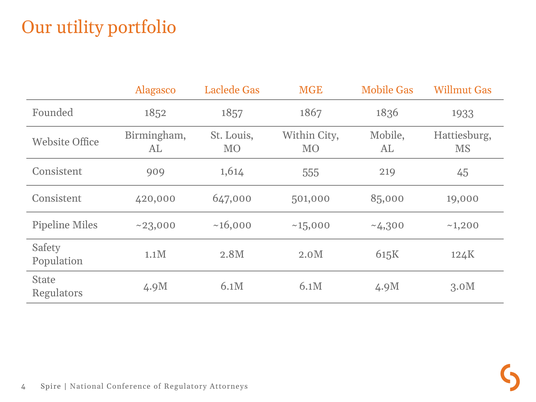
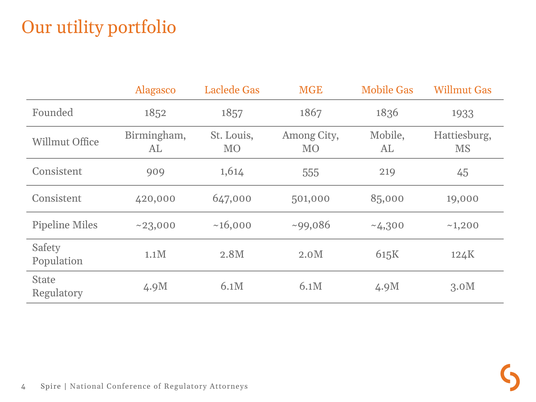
Within: Within -> Among
Website at (51, 142): Website -> Willmut
~15,000: ~15,000 -> ~99,086
Regulators at (57, 293): Regulators -> Regulatory
